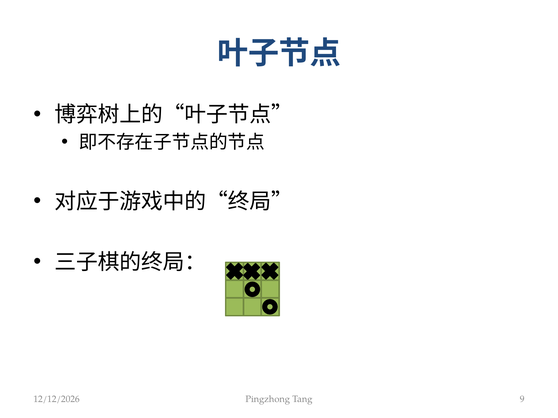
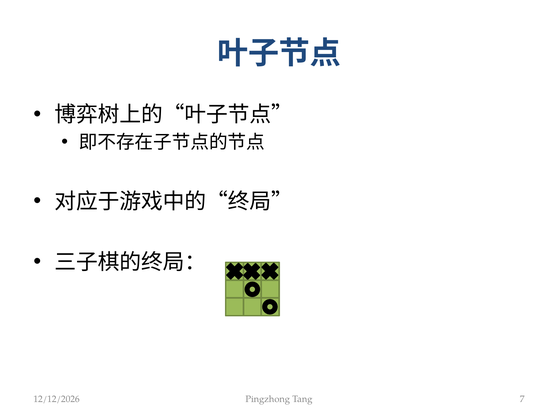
9: 9 -> 7
